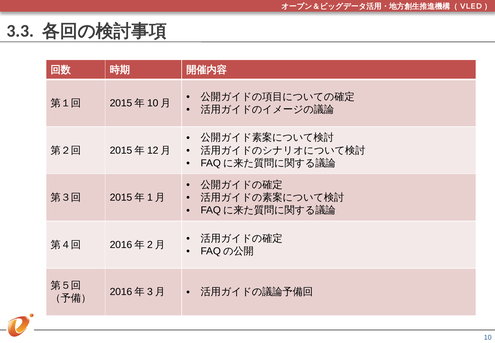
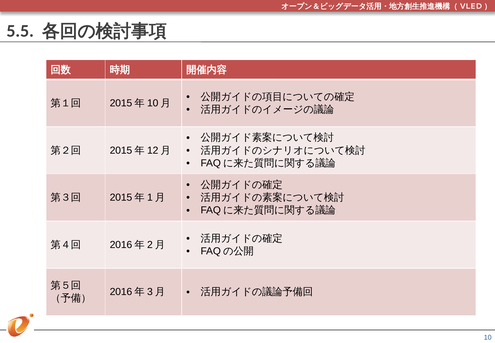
3.3: 3.3 -> 5.5
